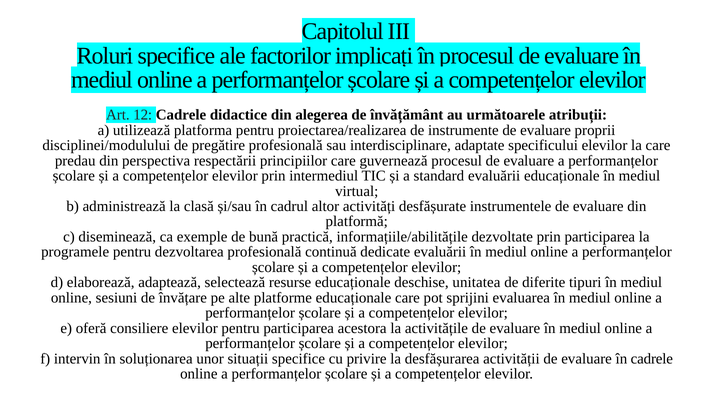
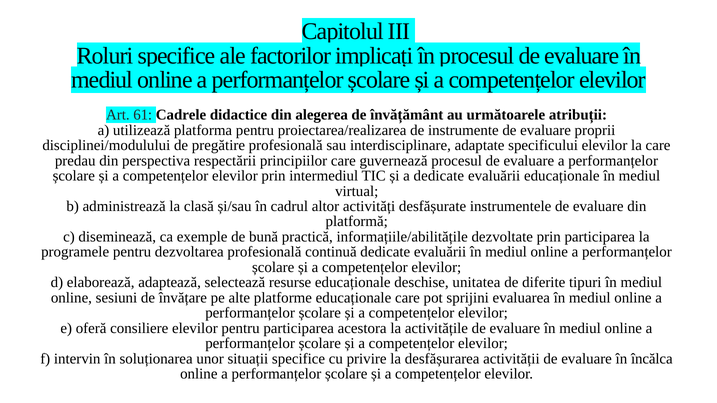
12: 12 -> 61
a standard: standard -> dedicate
în cadrele: cadrele -> încălca
